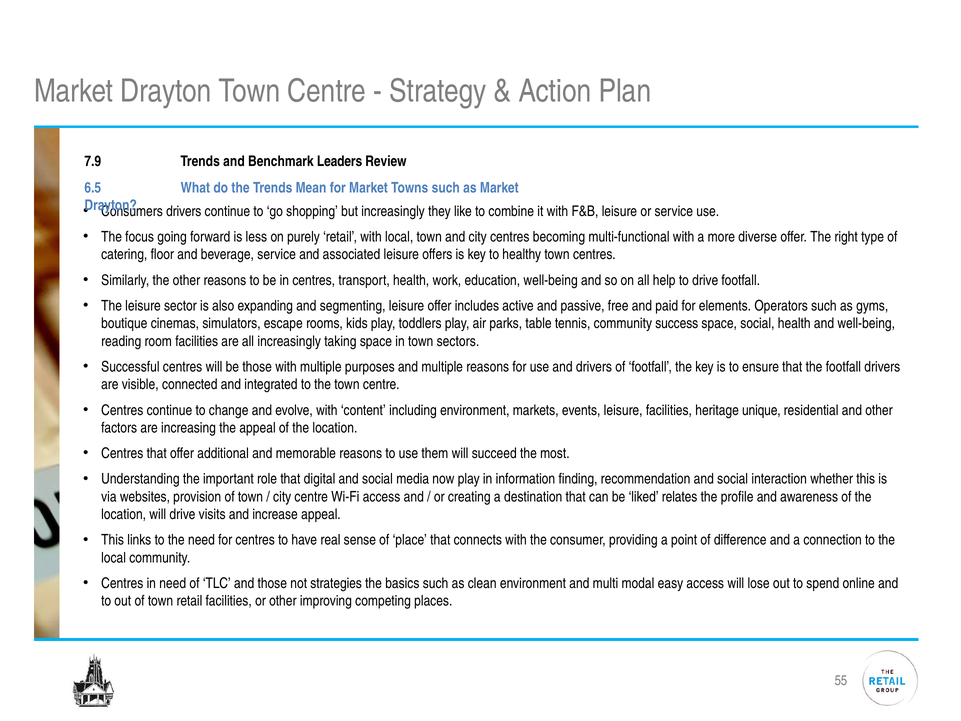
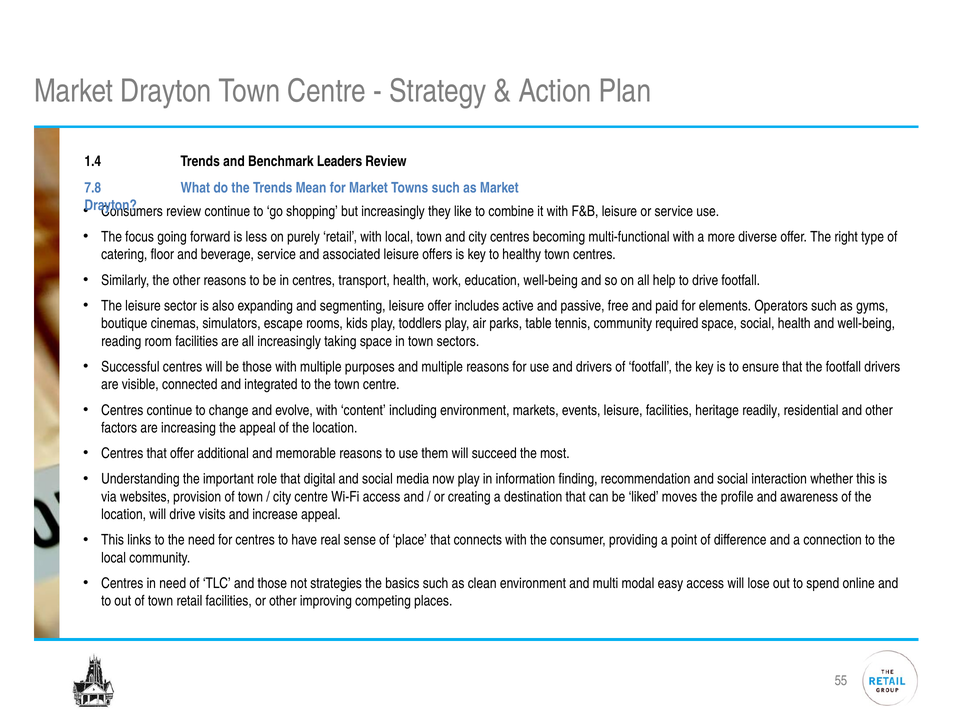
7.9: 7.9 -> 1.4
6.5: 6.5 -> 7.8
drivers at (184, 211): drivers -> review
success: success -> required
unique: unique -> readily
relates: relates -> moves
